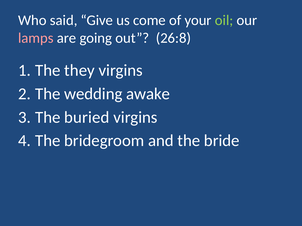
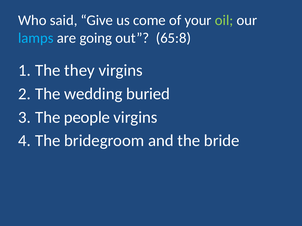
lamps colour: pink -> light blue
26:8: 26:8 -> 65:8
awake: awake -> buried
buried: buried -> people
